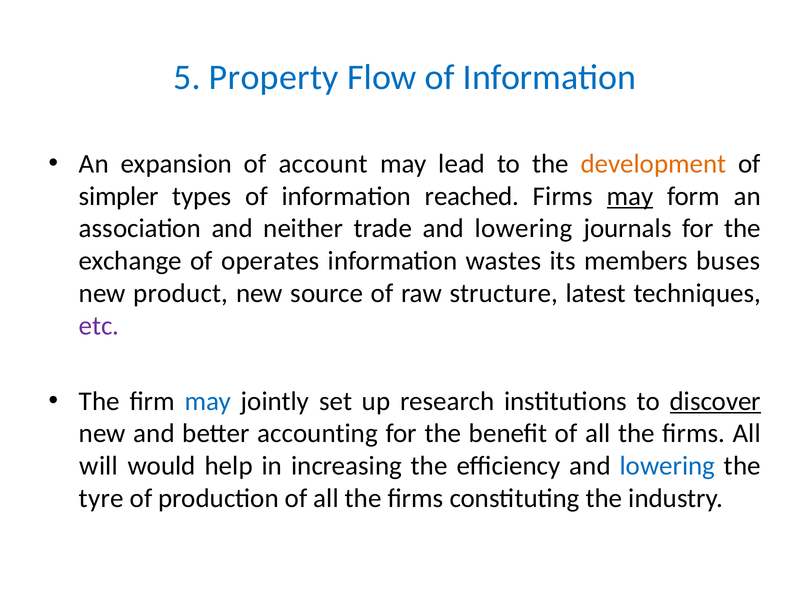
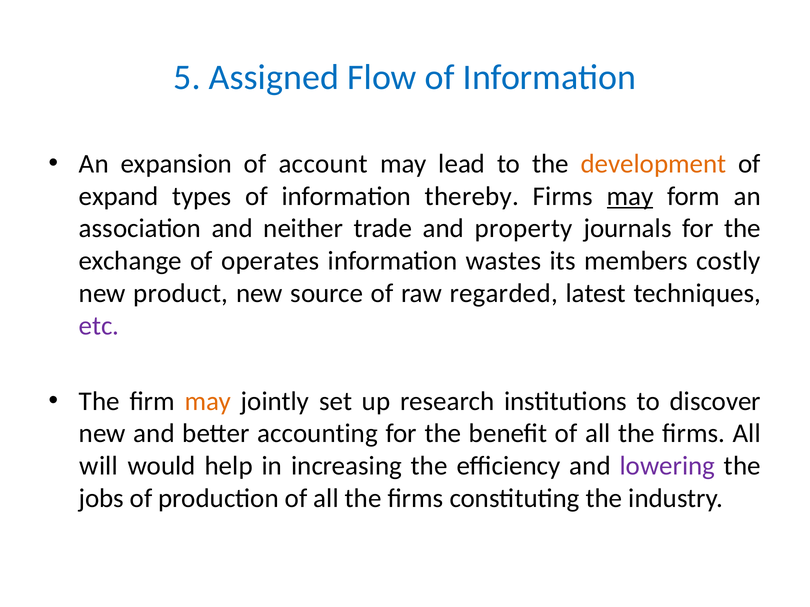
Property: Property -> Assigned
simpler: simpler -> expand
reached: reached -> thereby
trade and lowering: lowering -> property
buses: buses -> costly
structure: structure -> regarded
may at (208, 401) colour: blue -> orange
discover underline: present -> none
lowering at (667, 466) colour: blue -> purple
tyre: tyre -> jobs
